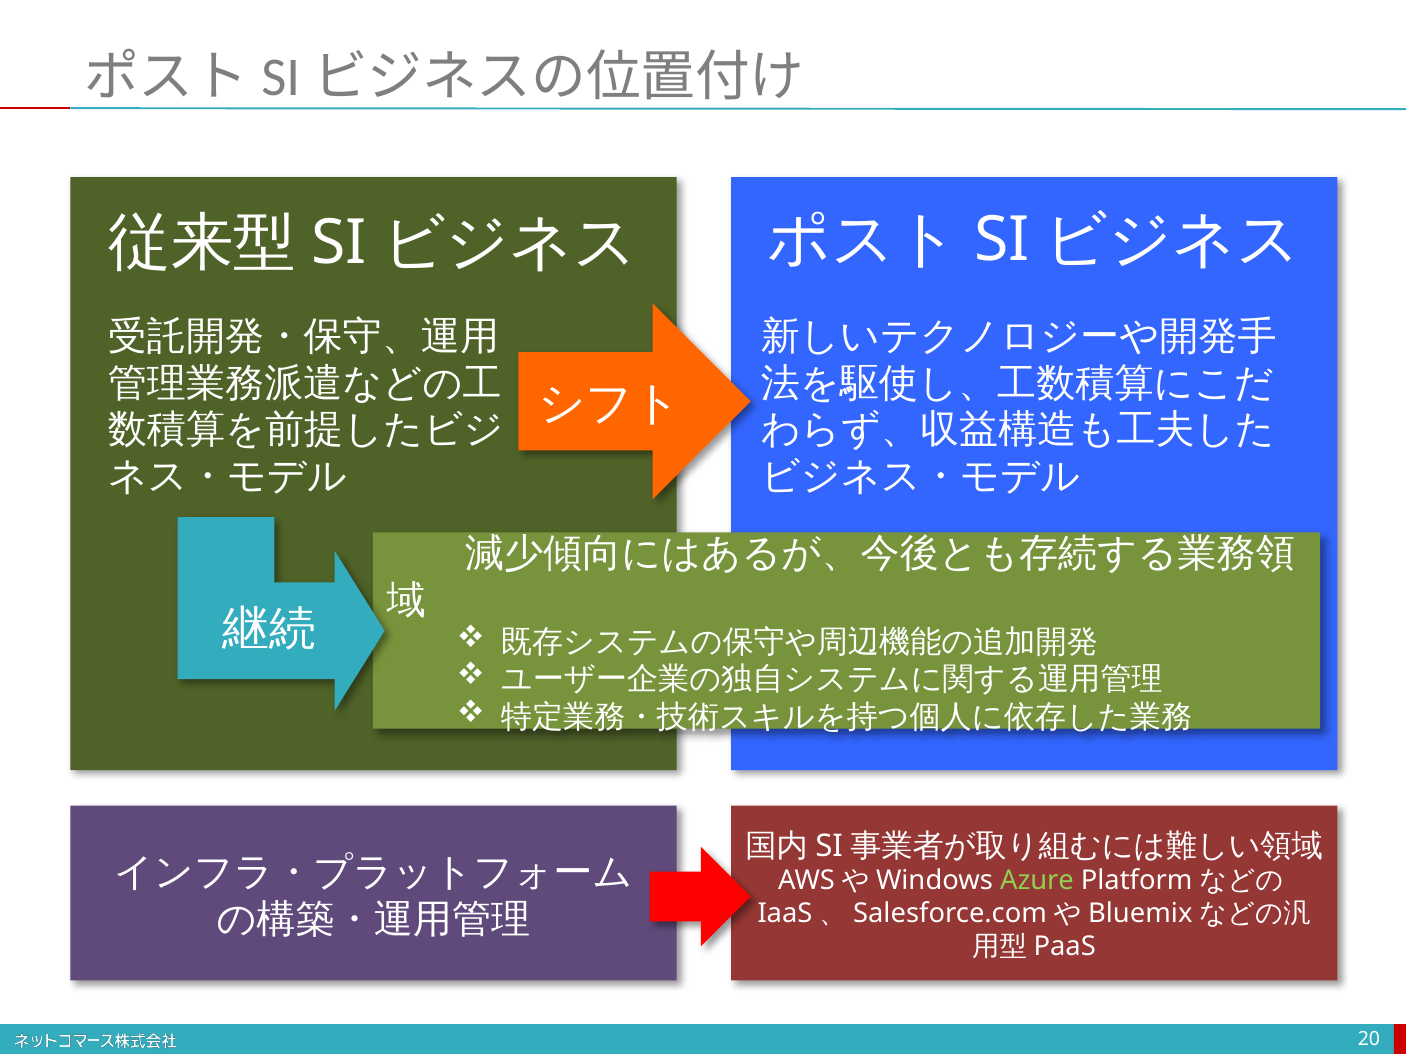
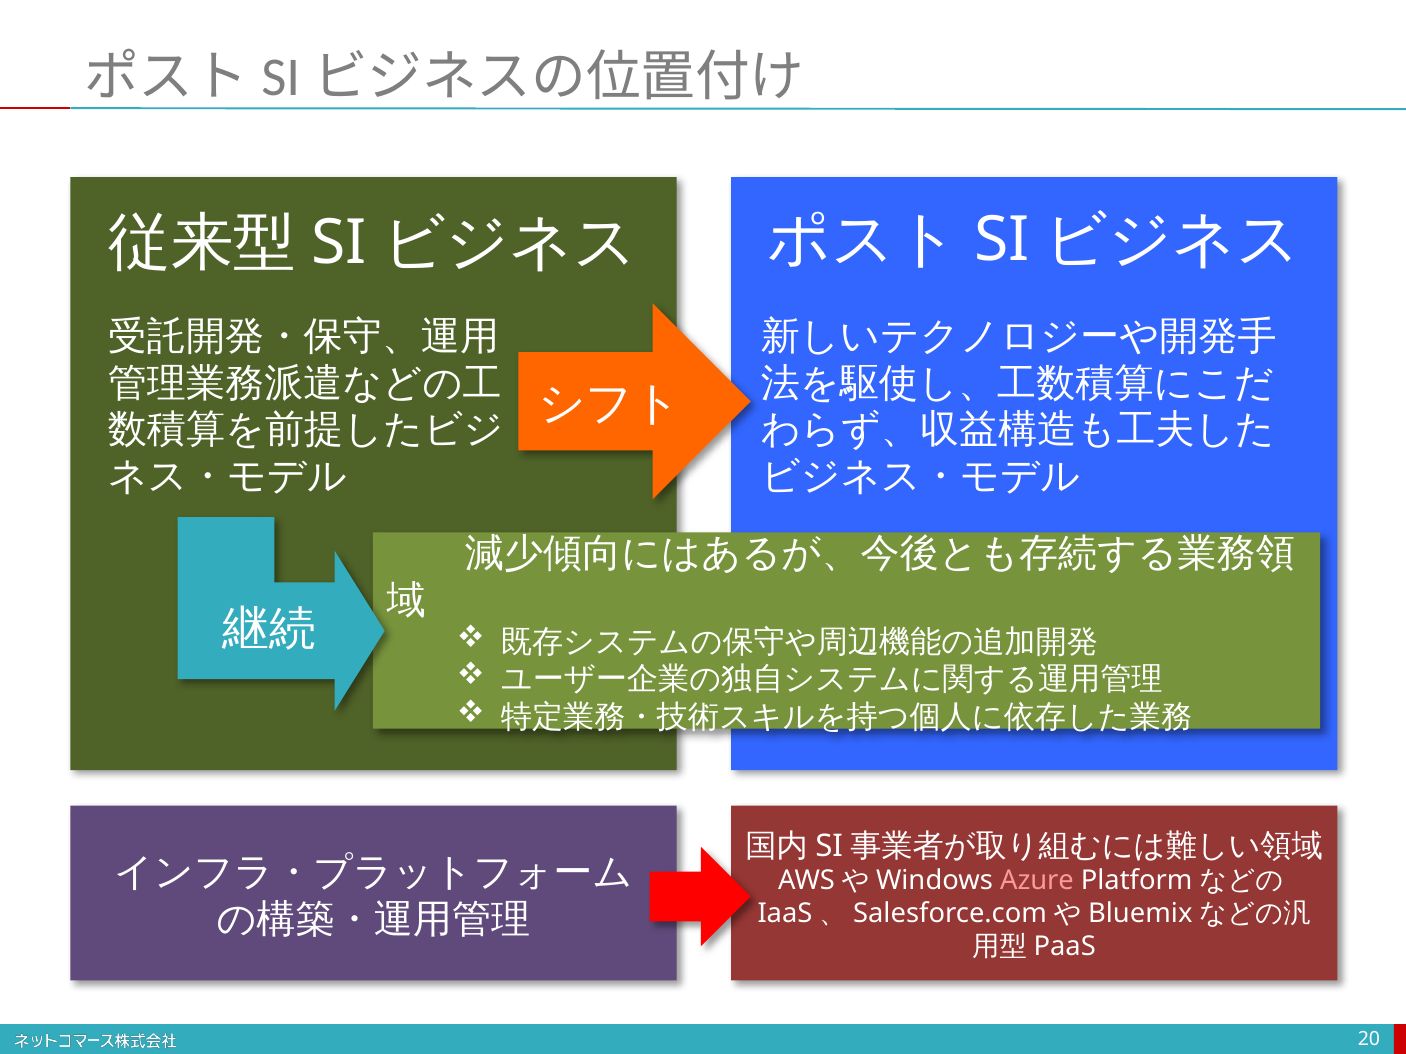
Azure colour: light green -> pink
